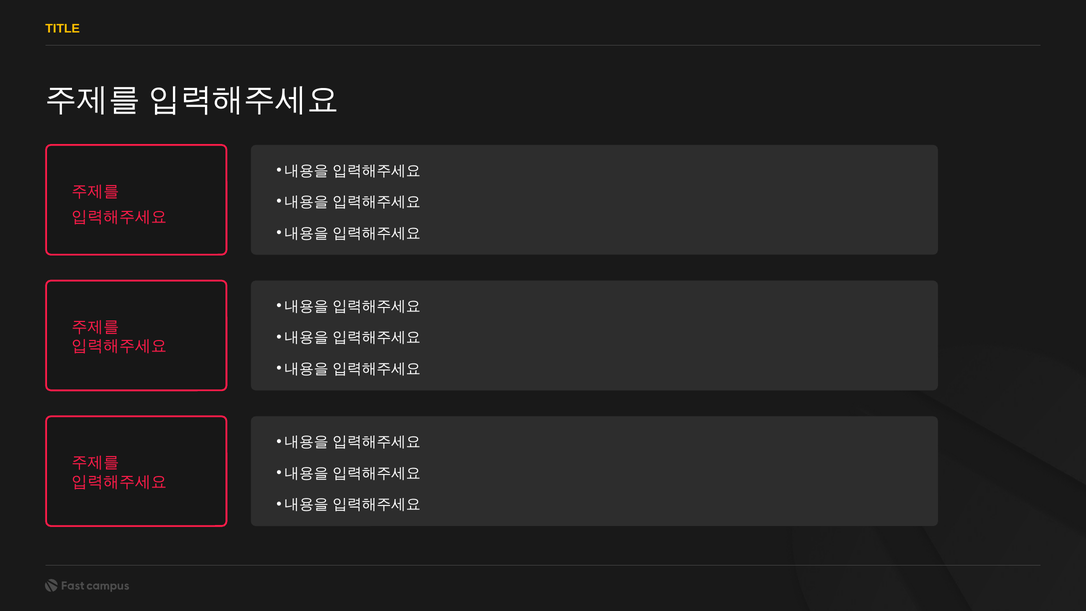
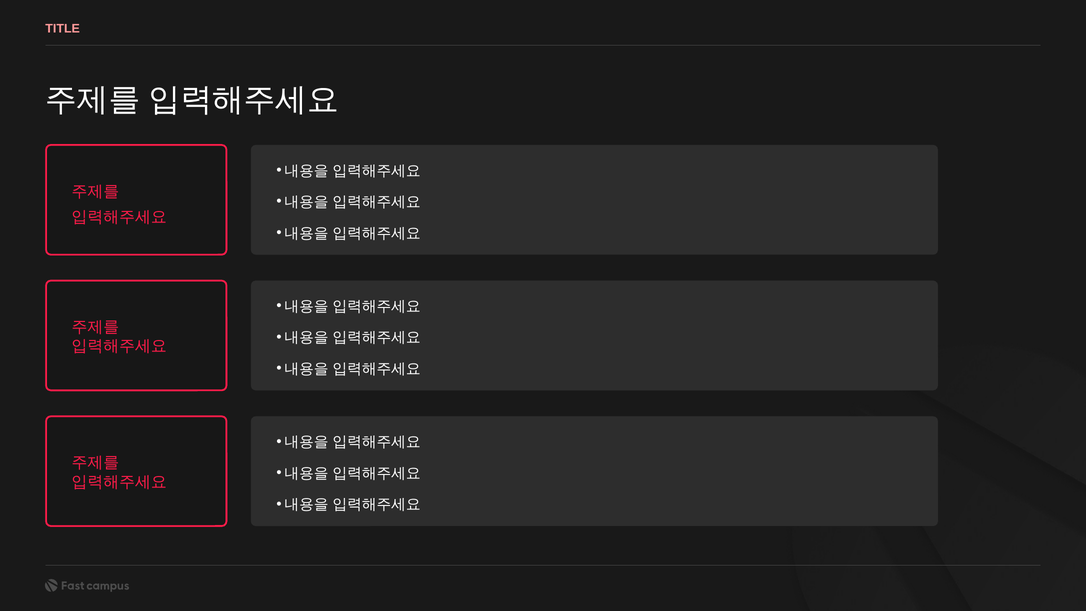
TITLE colour: yellow -> pink
